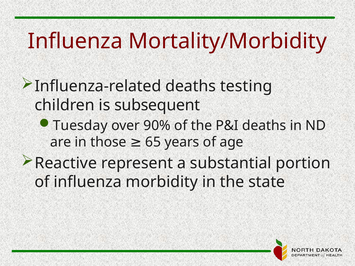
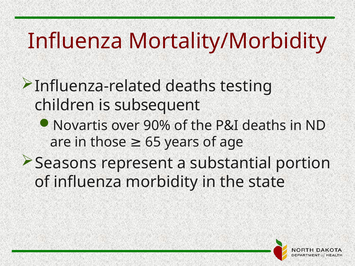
Tuesday: Tuesday -> Novartis
Reactive: Reactive -> Seasons
